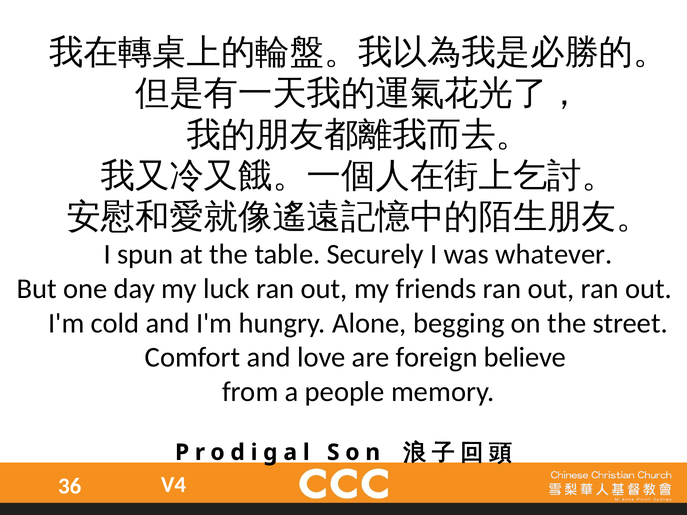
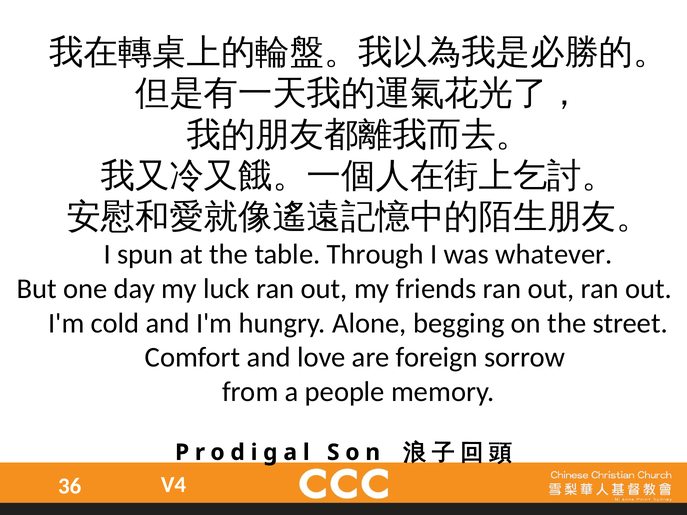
Securely: Securely -> Through
believe: believe -> sorrow
